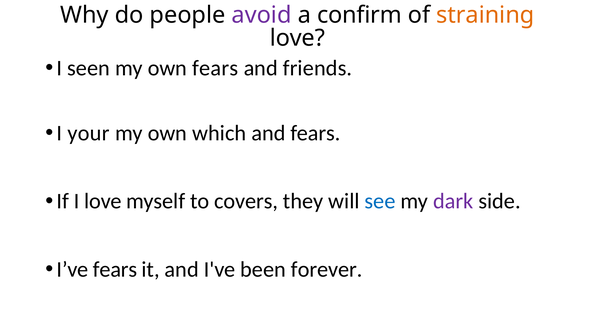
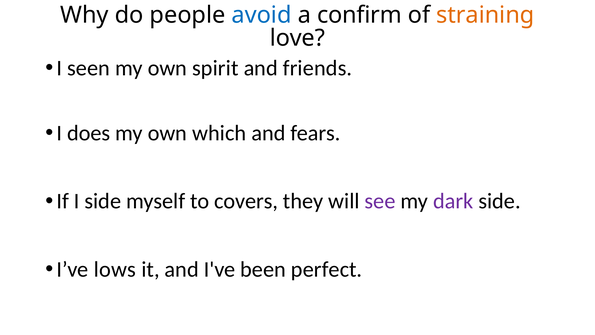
avoid colour: purple -> blue
own fears: fears -> spirit
your: your -> does
I love: love -> side
see colour: blue -> purple
I’ve fears: fears -> lows
forever: forever -> perfect
